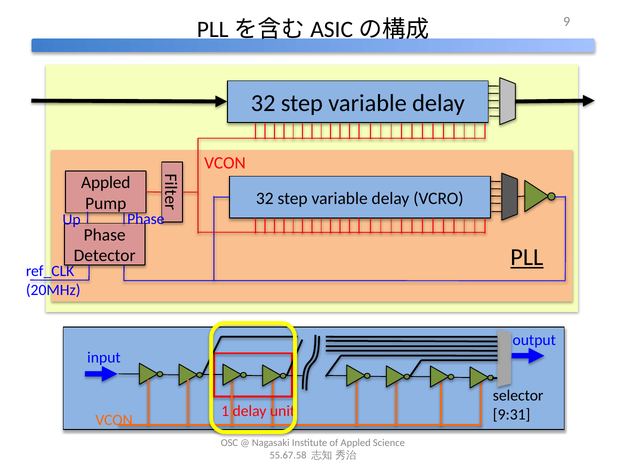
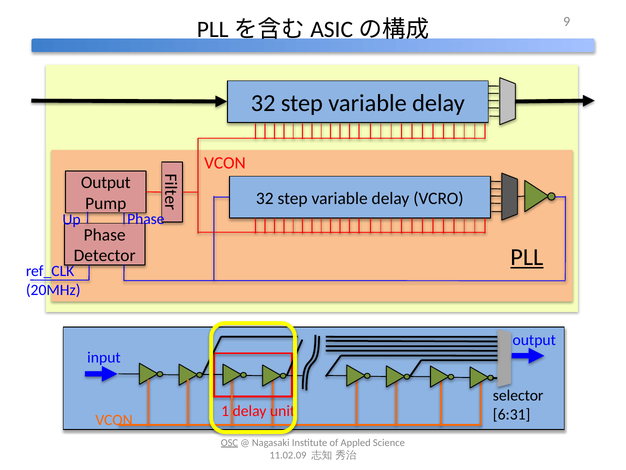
Appled at (106, 182): Appled -> Output
9:31: 9:31 -> 6:31
OSC underline: none -> present
55.67.58: 55.67.58 -> 11.02.09
